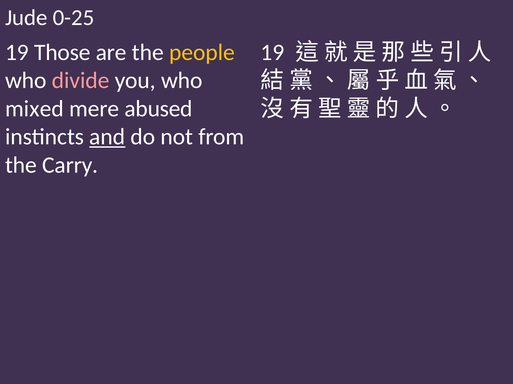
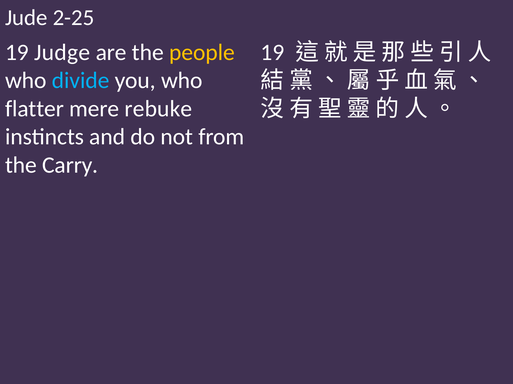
0-25: 0-25 -> 2-25
Those: Those -> Judge
divide colour: pink -> light blue
mixed: mixed -> flatter
abused: abused -> rebuke
and underline: present -> none
